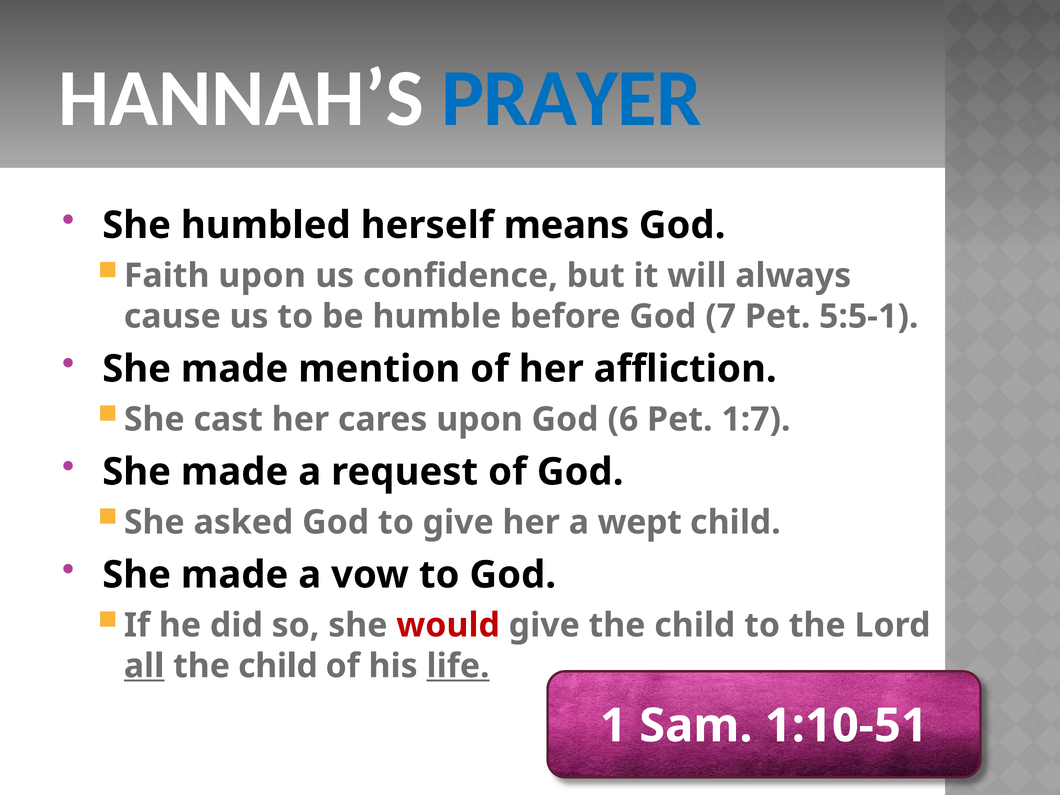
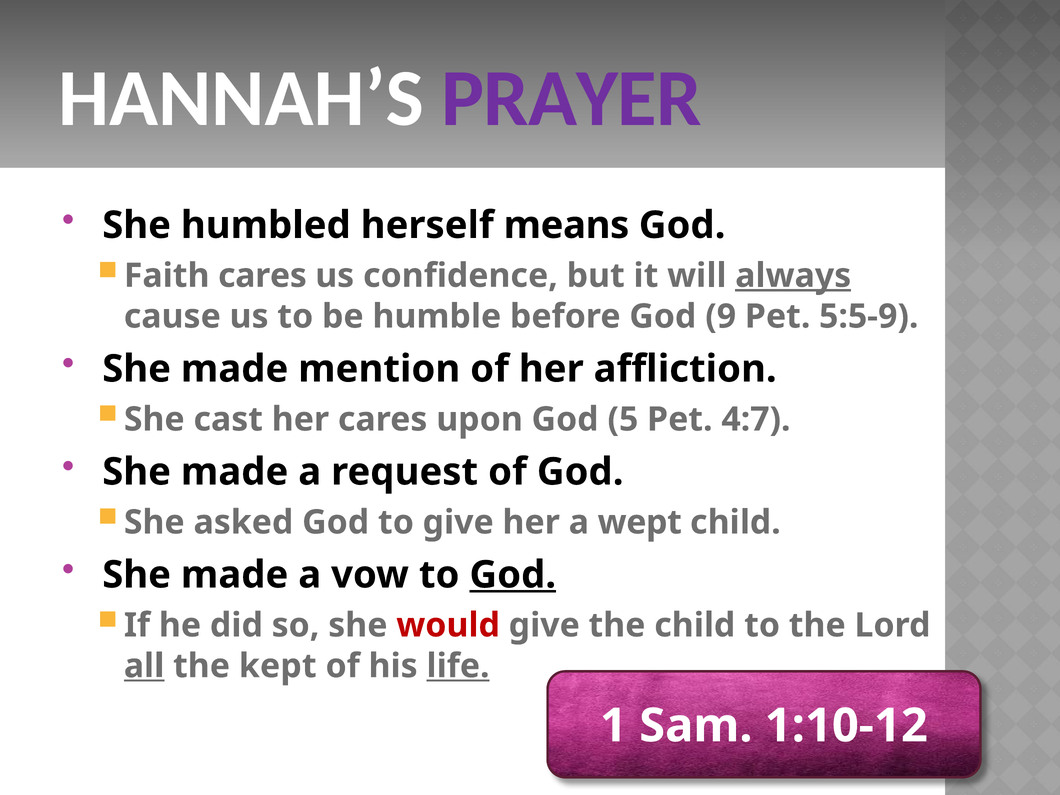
PRAYER colour: blue -> purple
Faith upon: upon -> cares
always underline: none -> present
7: 7 -> 9
5:5-1: 5:5-1 -> 5:5-9
6: 6 -> 5
1:7: 1:7 -> 4:7
God at (513, 575) underline: none -> present
child at (278, 666): child -> kept
1:10-51: 1:10-51 -> 1:10-12
